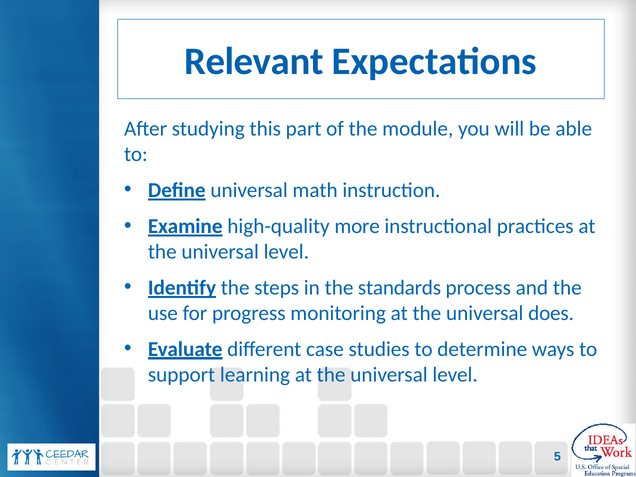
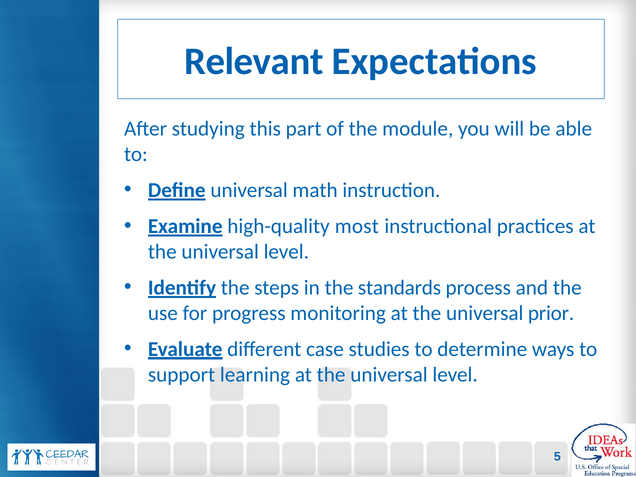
more: more -> most
does: does -> prior
